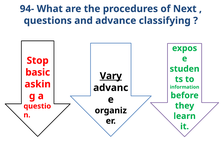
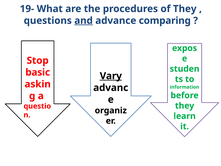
94-: 94- -> 19-
of Next: Next -> They
and underline: none -> present
classifying: classifying -> comparing
